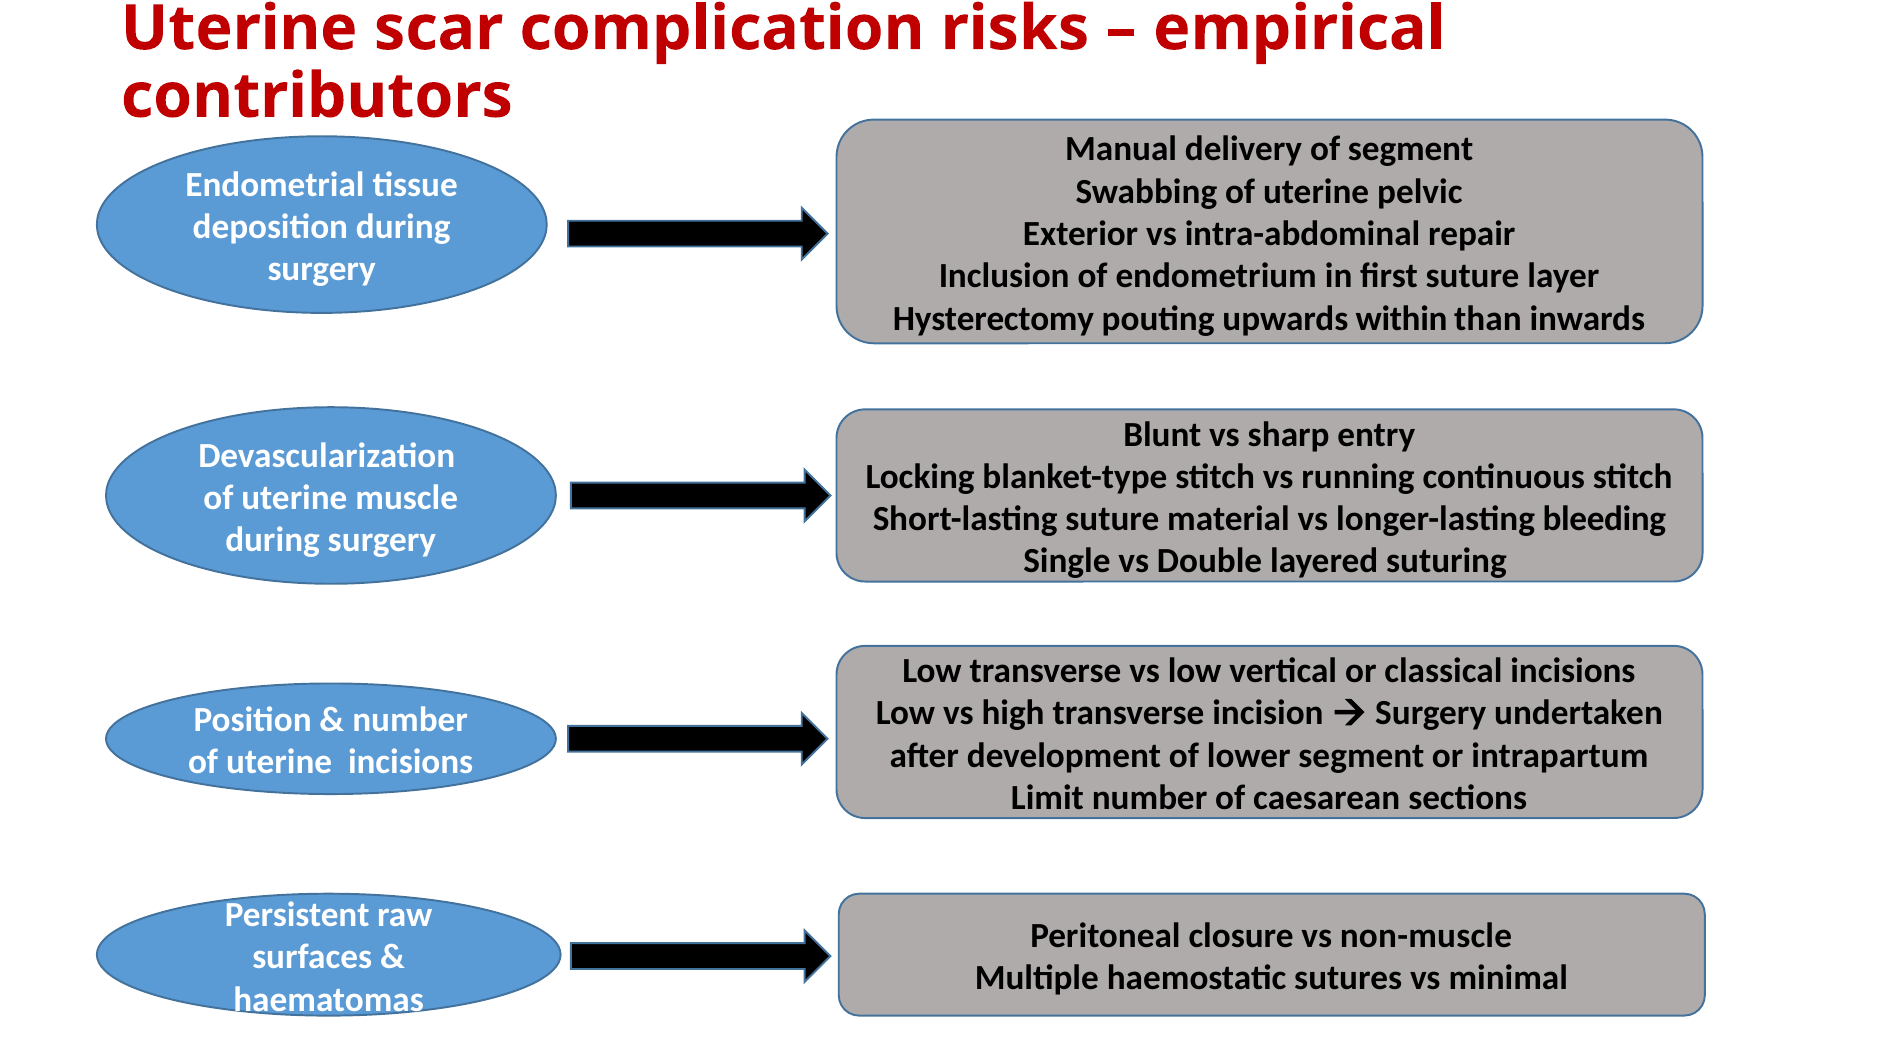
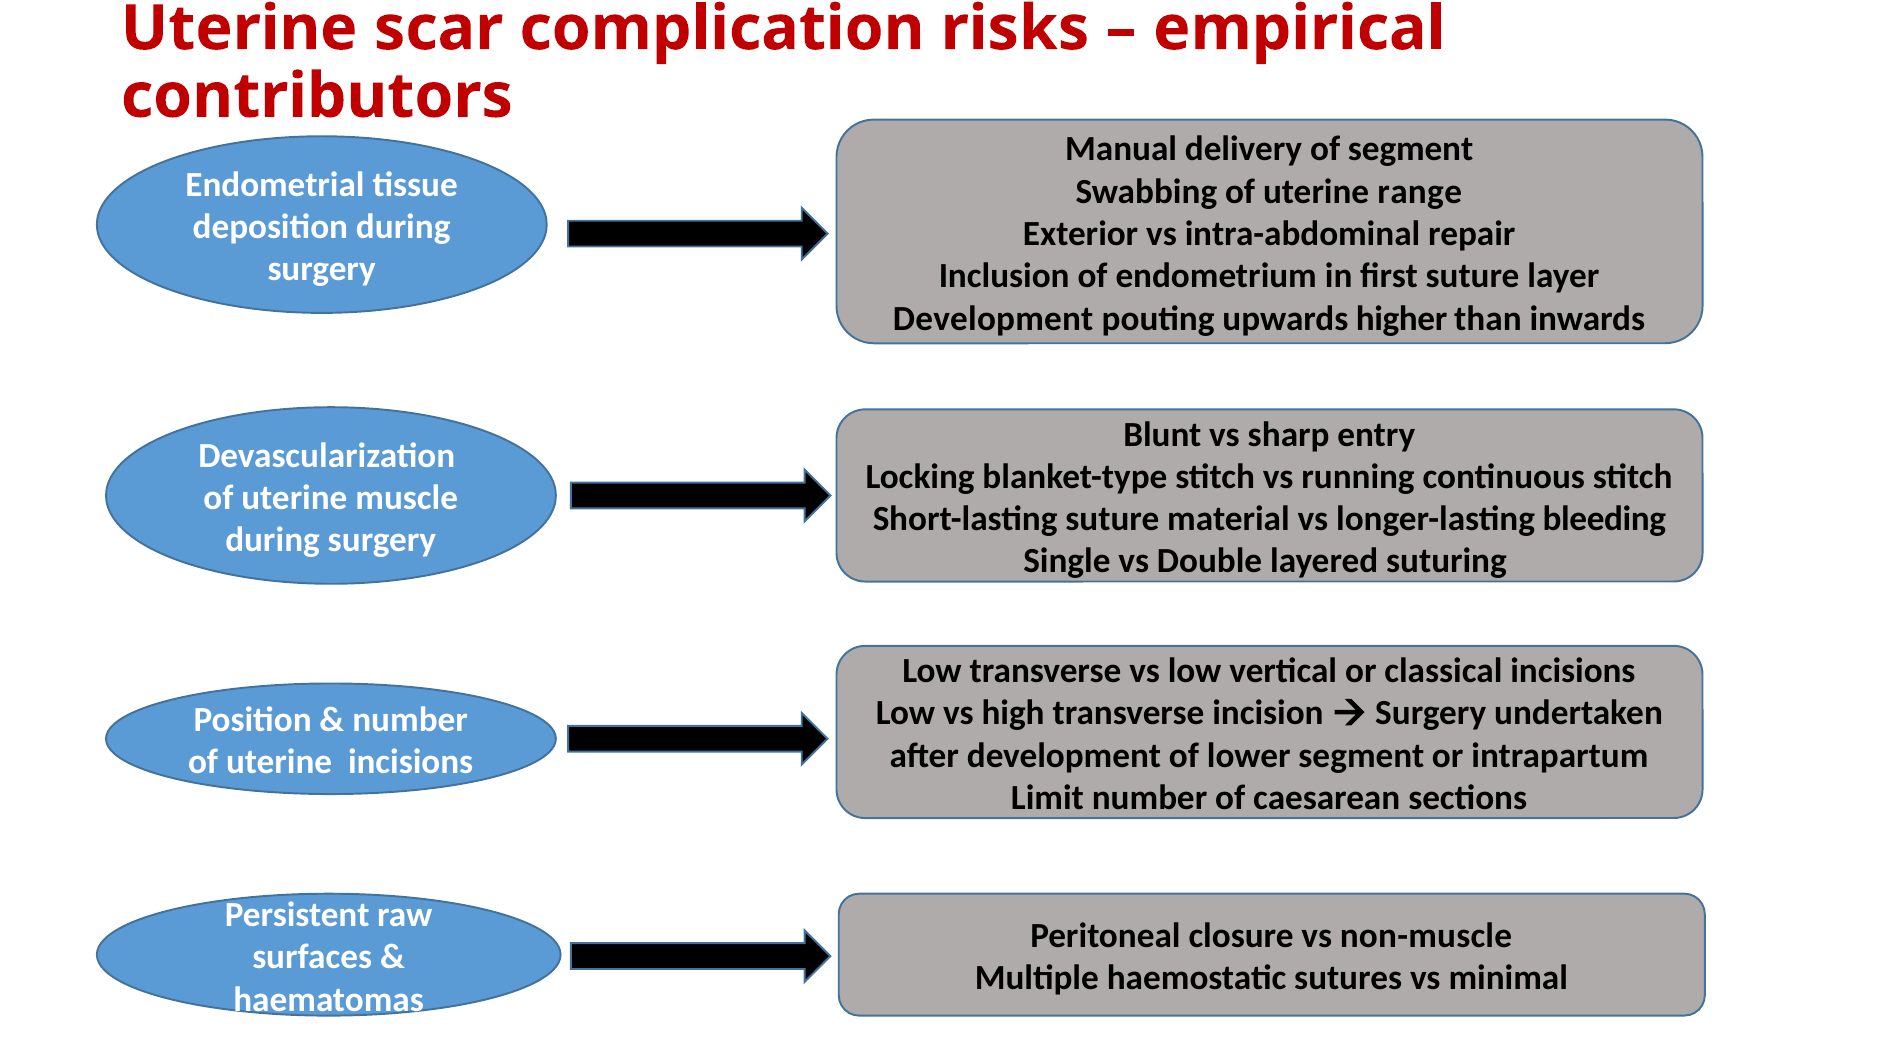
pelvic: pelvic -> range
Hysterectomy at (993, 318): Hysterectomy -> Development
within: within -> higher
